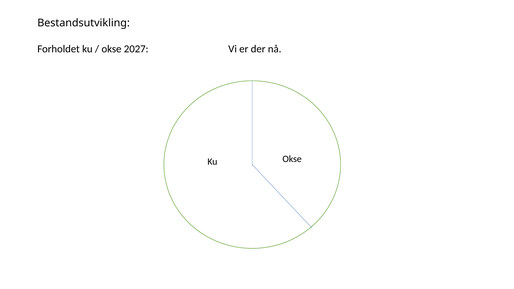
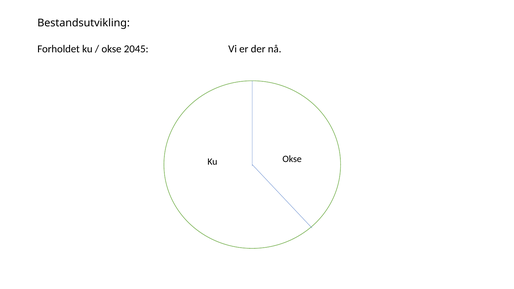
2027: 2027 -> 2045
